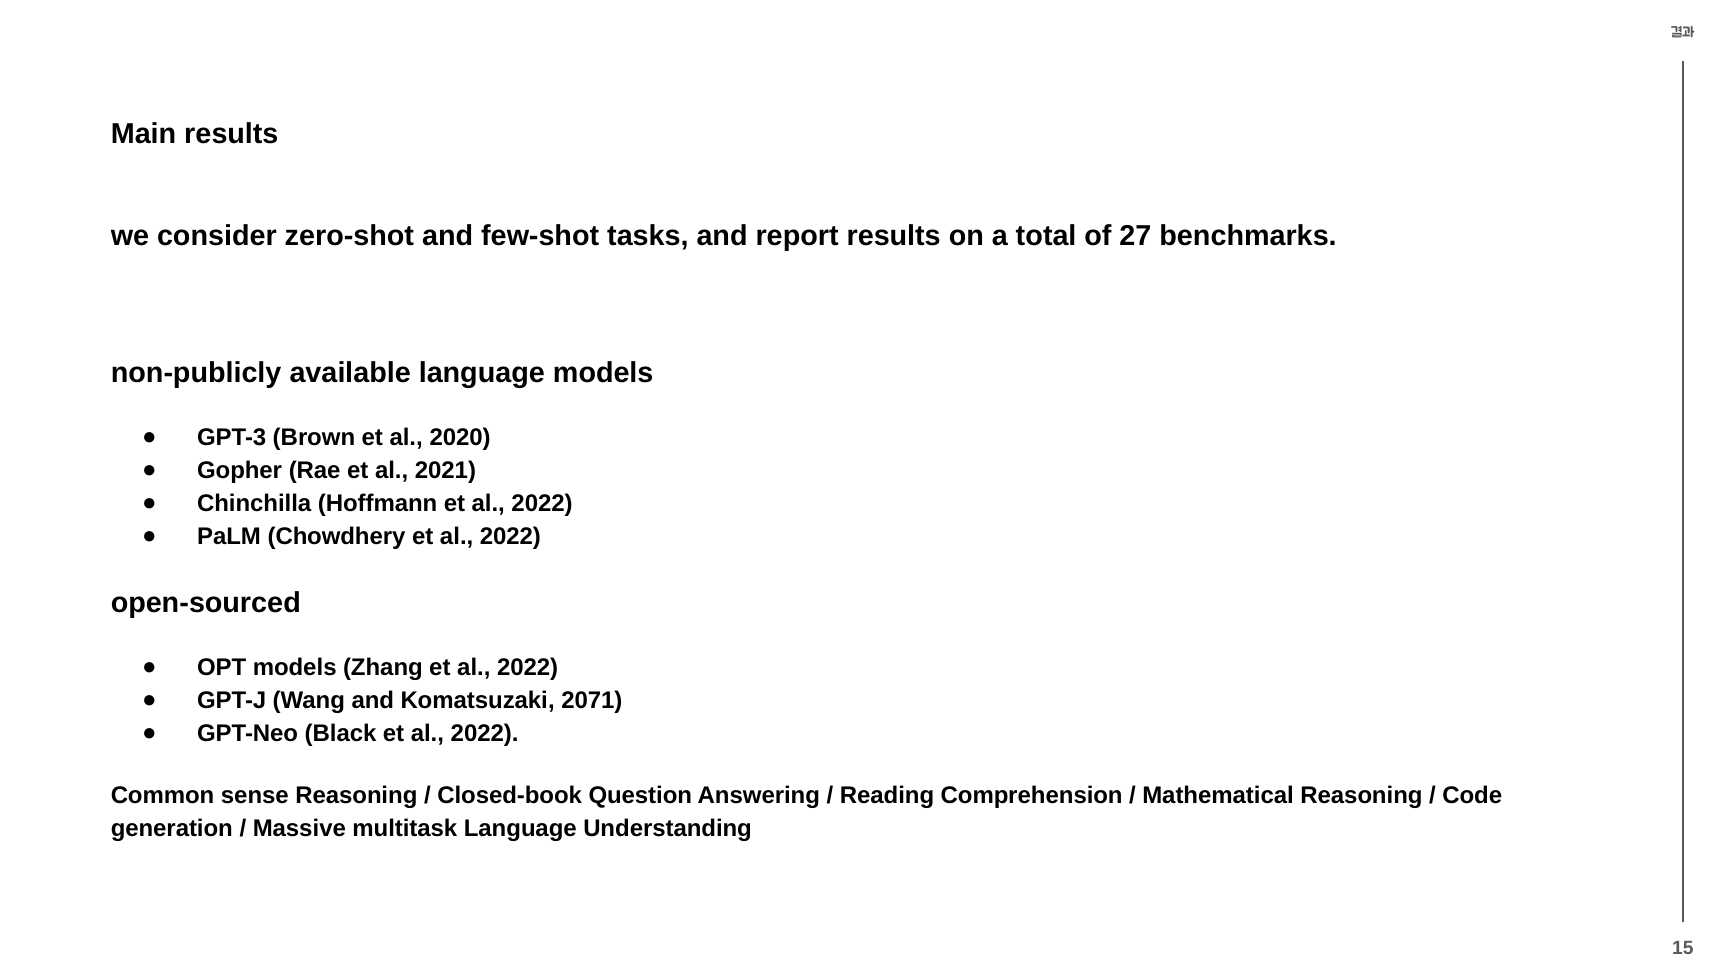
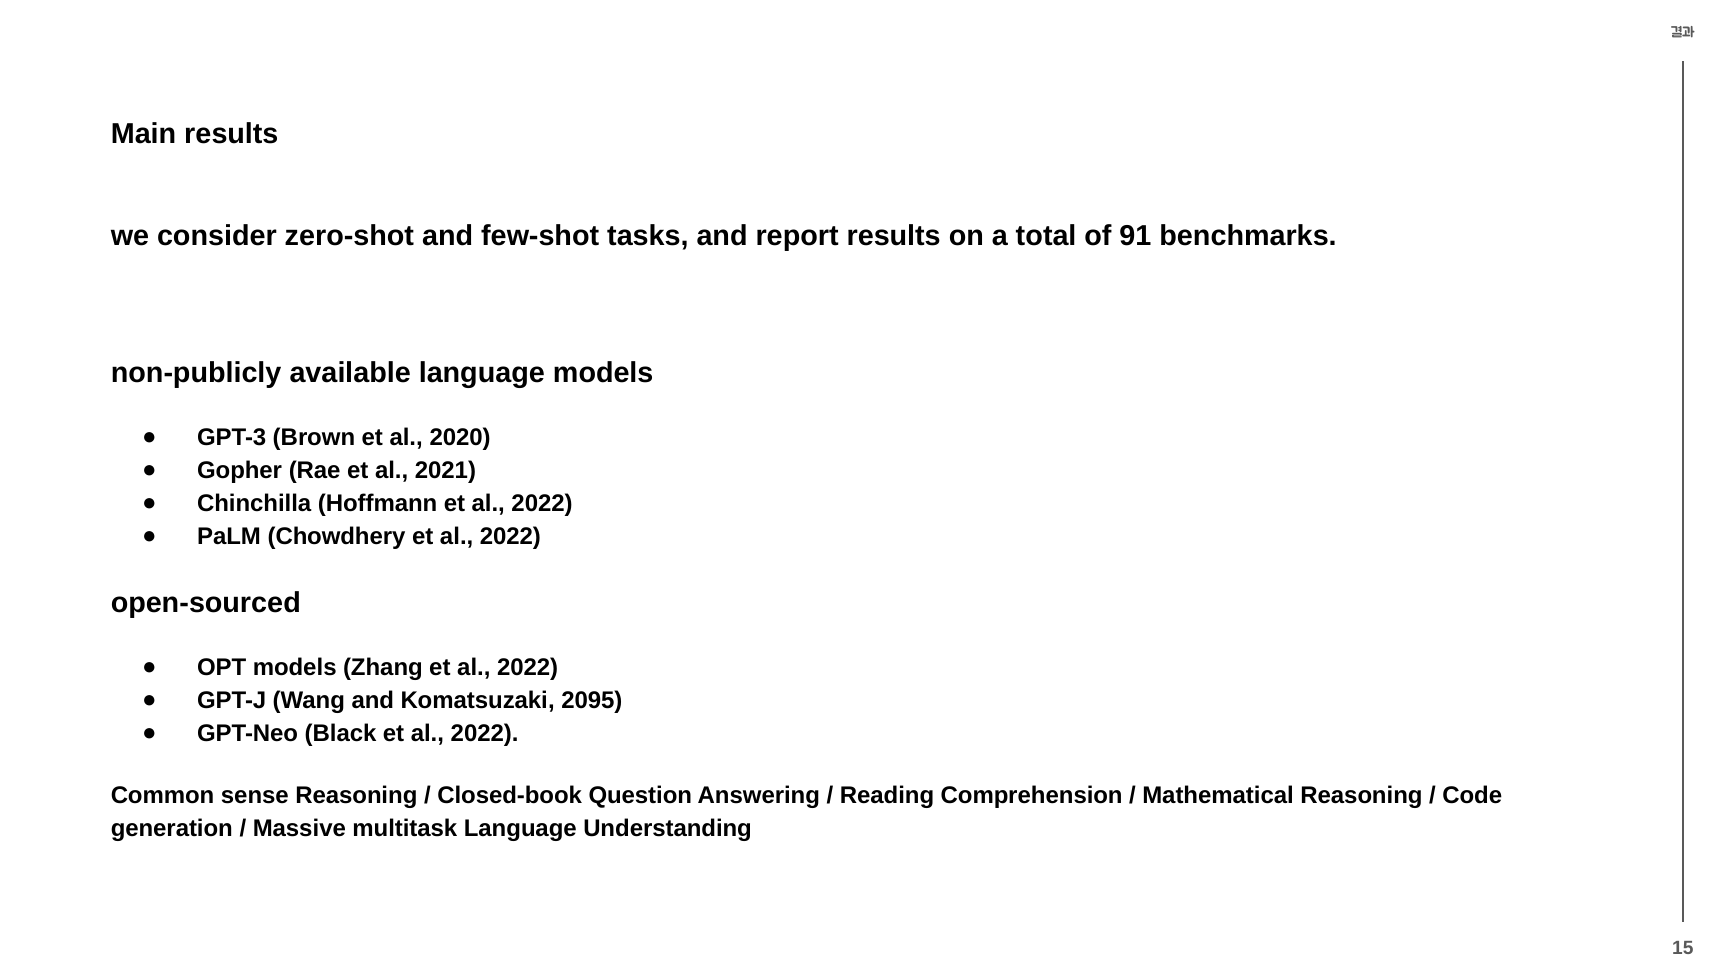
27: 27 -> 91
2071: 2071 -> 2095
